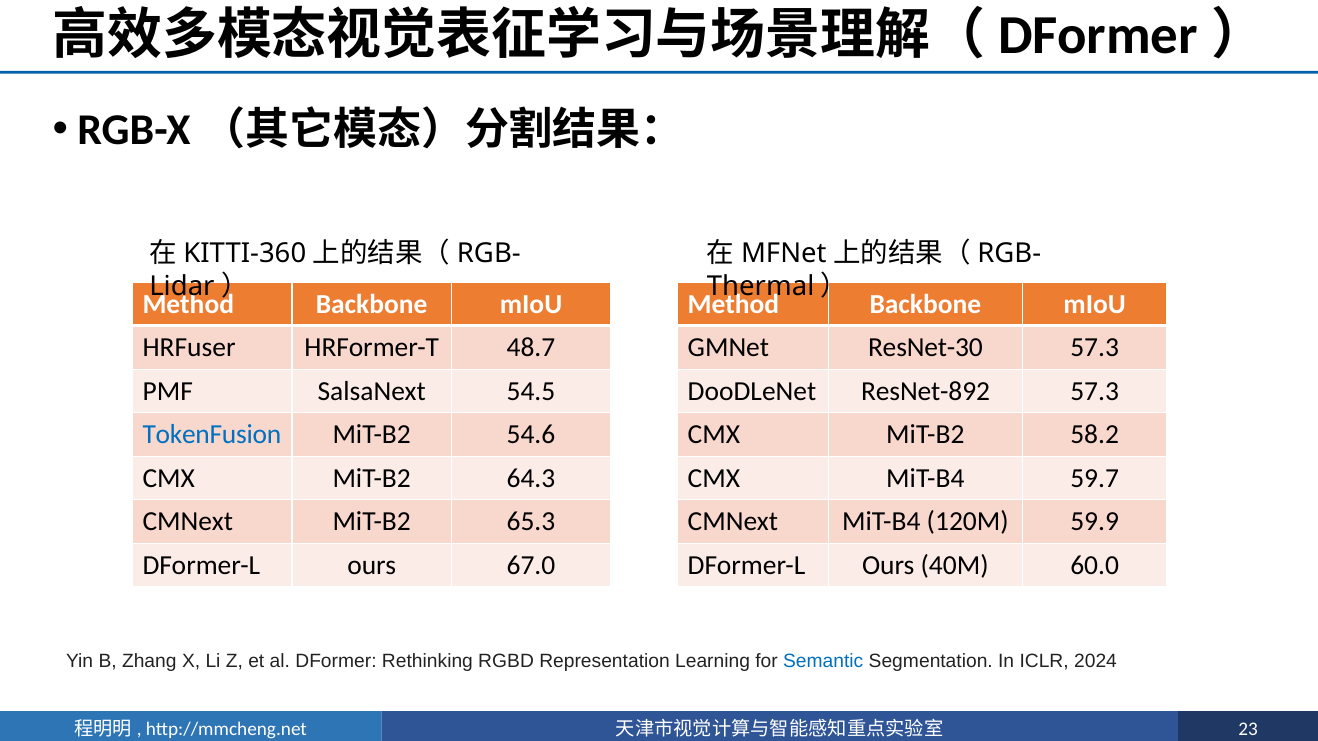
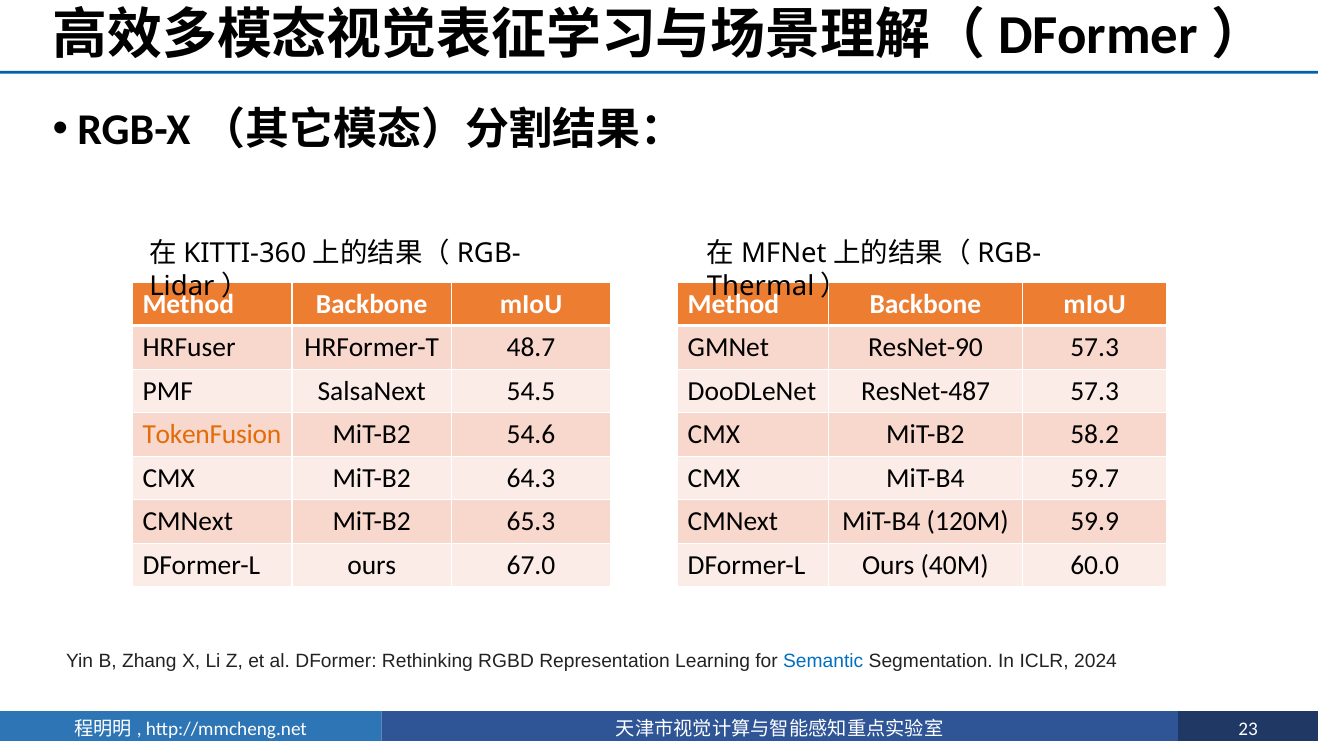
ResNet-30: ResNet-30 -> ResNet-90
ResNet-892: ResNet-892 -> ResNet-487
TokenFusion colour: blue -> orange
